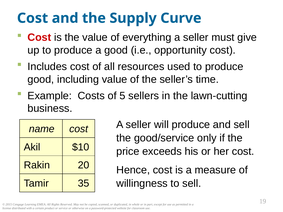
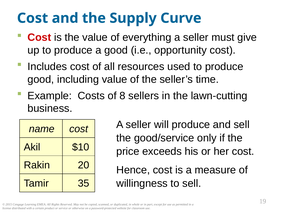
5: 5 -> 8
